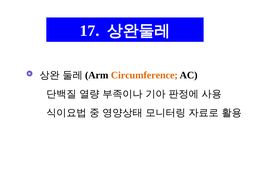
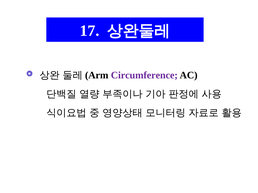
Circumference colour: orange -> purple
